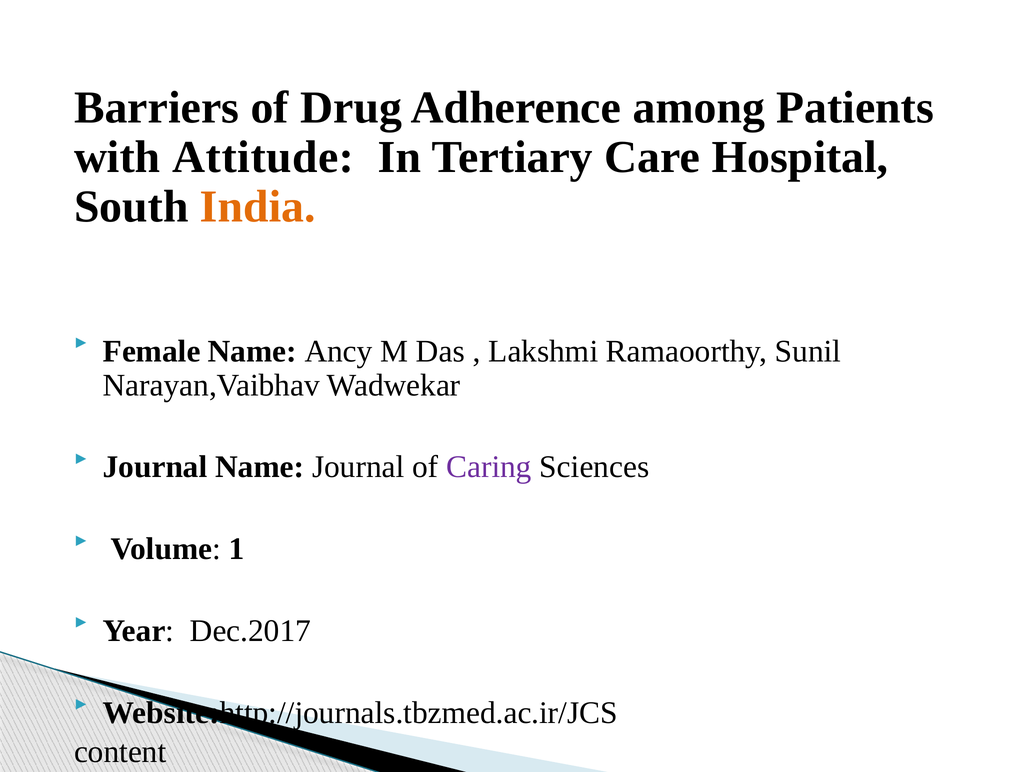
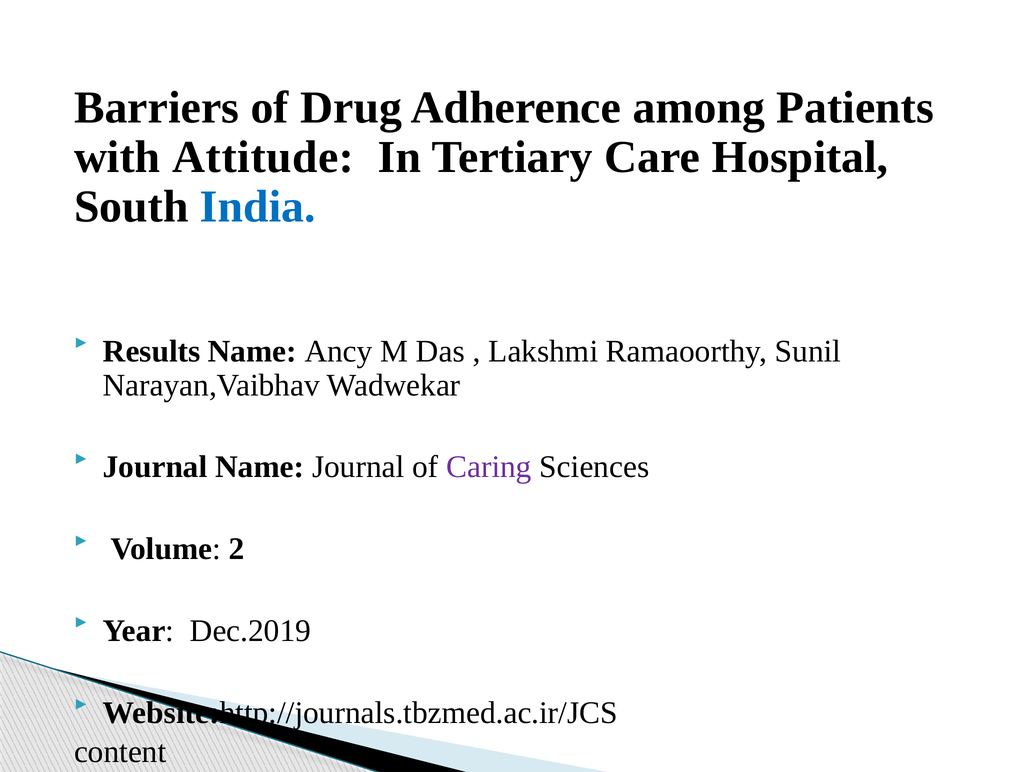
India colour: orange -> blue
Female: Female -> Results
1: 1 -> 2
Dec.2017: Dec.2017 -> Dec.2019
